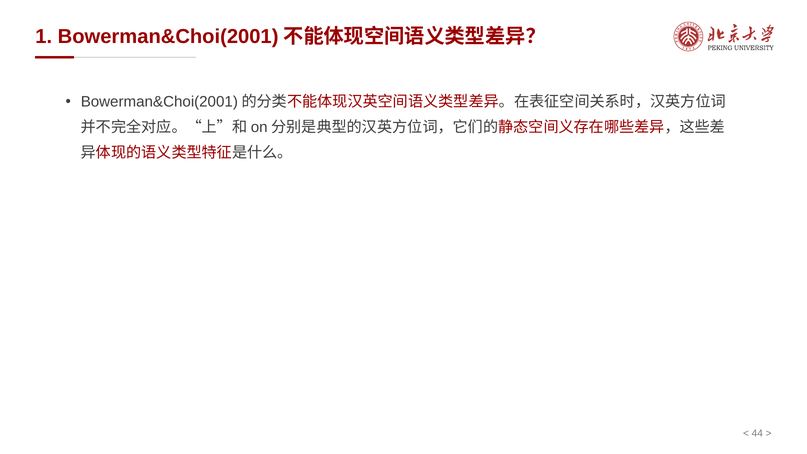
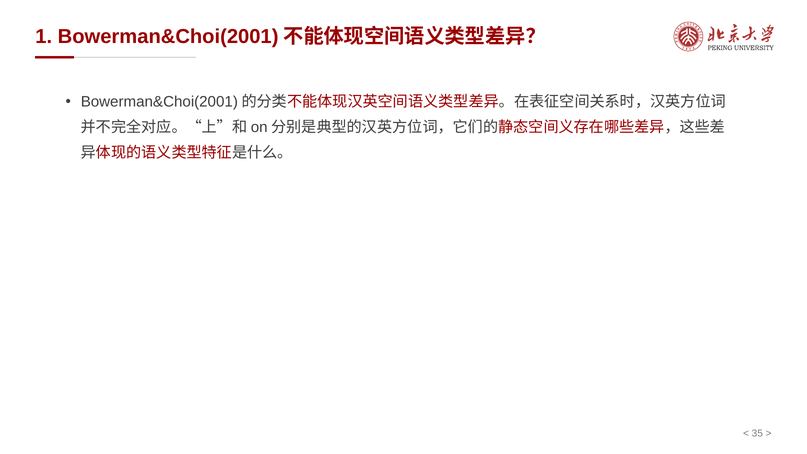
44: 44 -> 35
